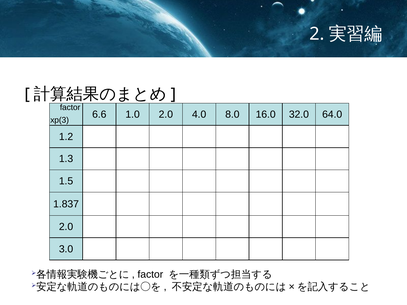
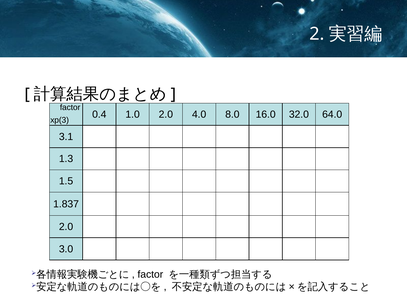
6.6: 6.6 -> 0.4
1.2: 1.2 -> 3.1
